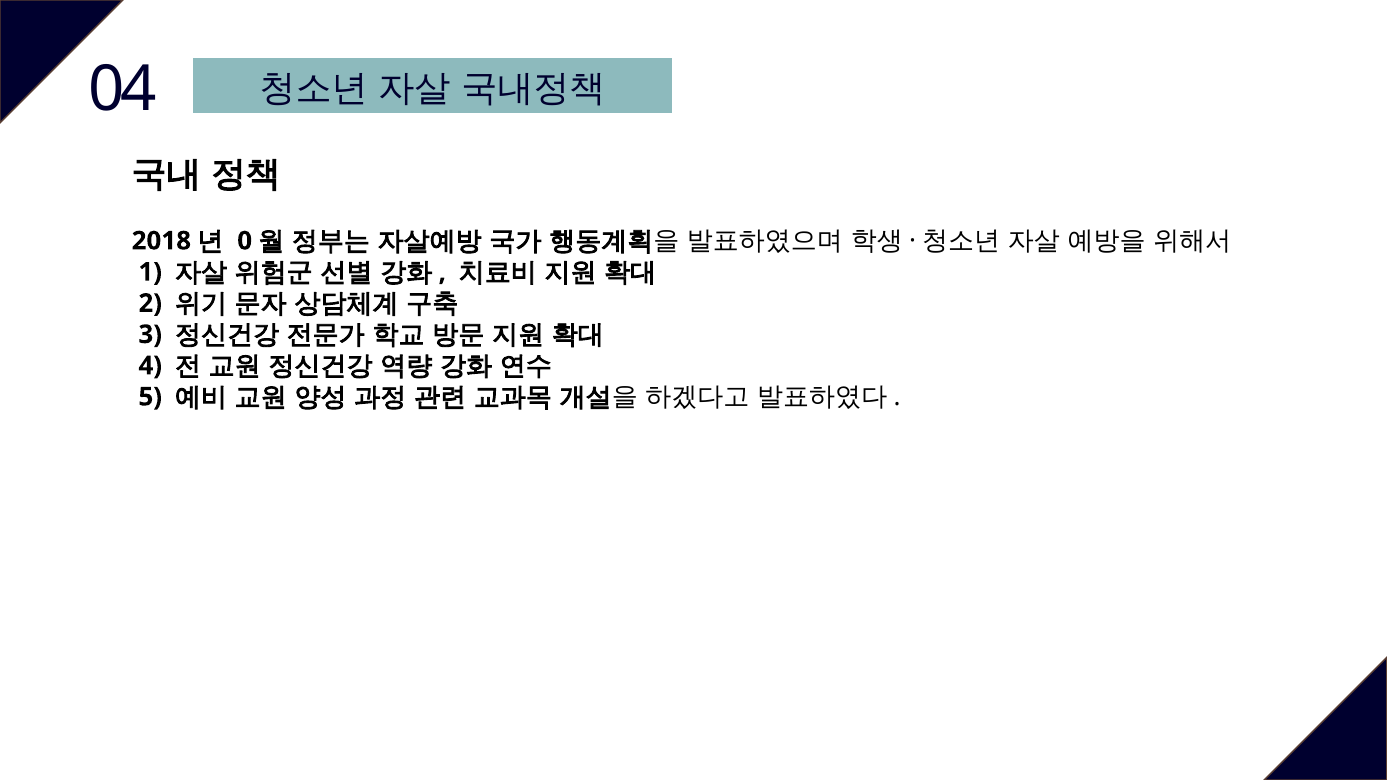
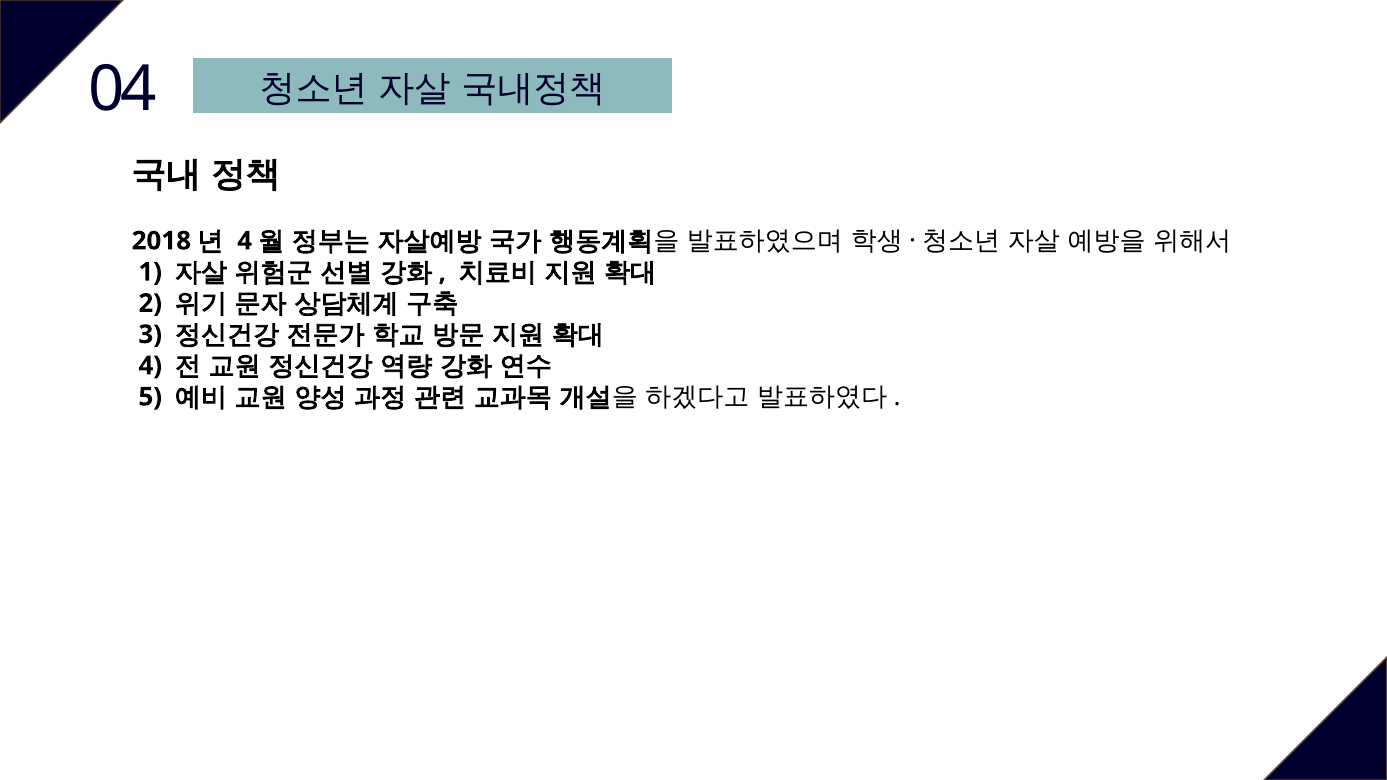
0 at (245, 241): 0 -> 4
